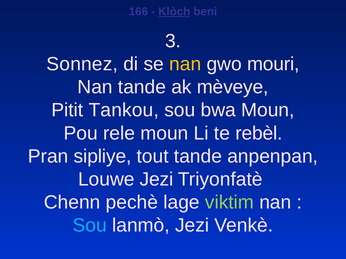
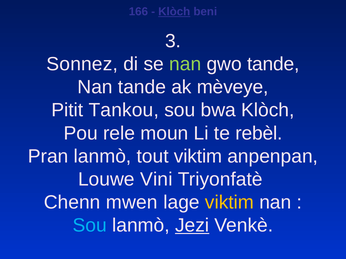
nan at (185, 64) colour: yellow -> light green
gwo mouri: mouri -> tande
bwa Moun: Moun -> Klòch
Pran sipliye: sipliye -> lanmò
tout tande: tande -> viktim
Louwe Jezi: Jezi -> Vini
pechè: pechè -> mwen
viktim at (229, 203) colour: light green -> yellow
Jezi at (192, 226) underline: none -> present
